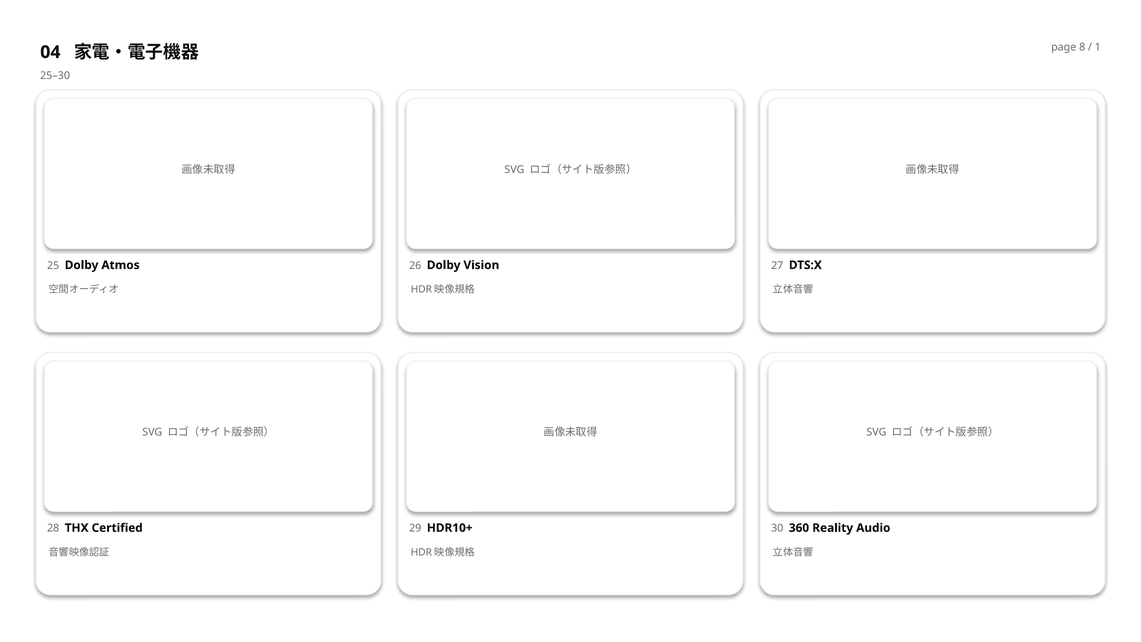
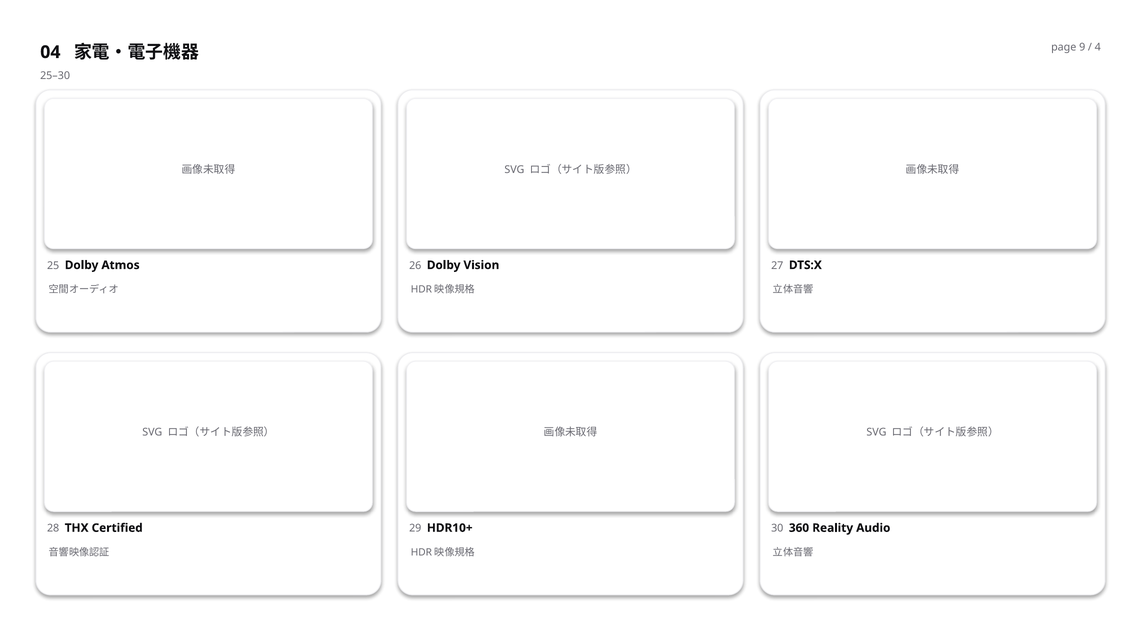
8: 8 -> 9
1: 1 -> 4
